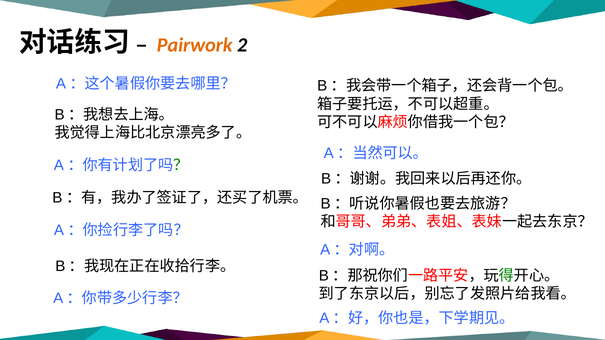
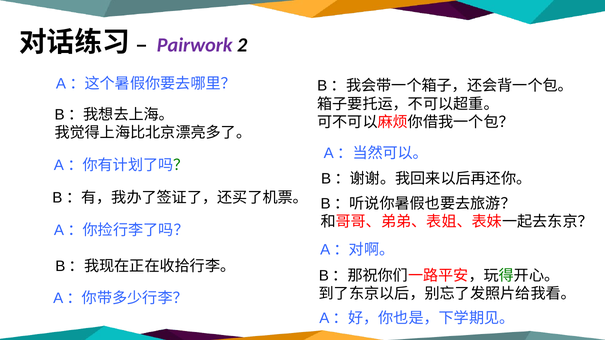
Pairwork colour: orange -> purple
